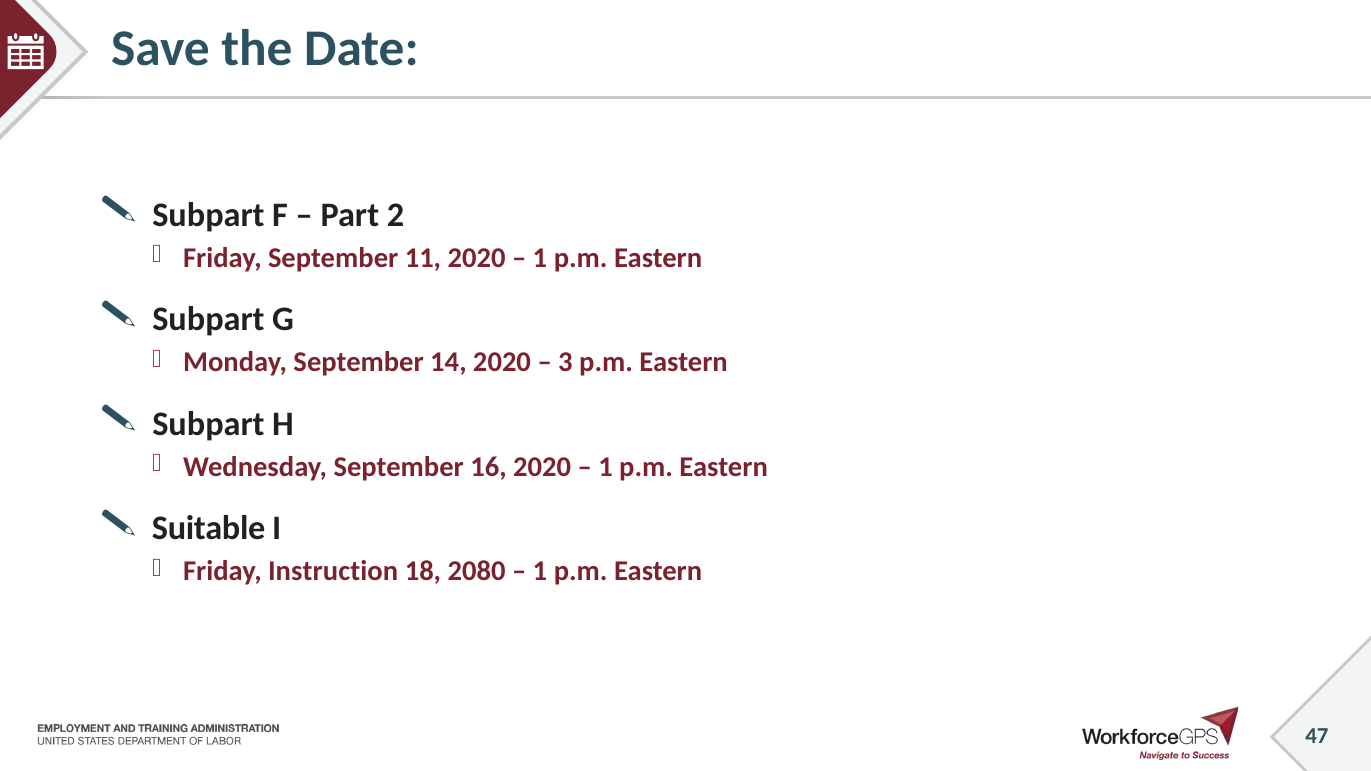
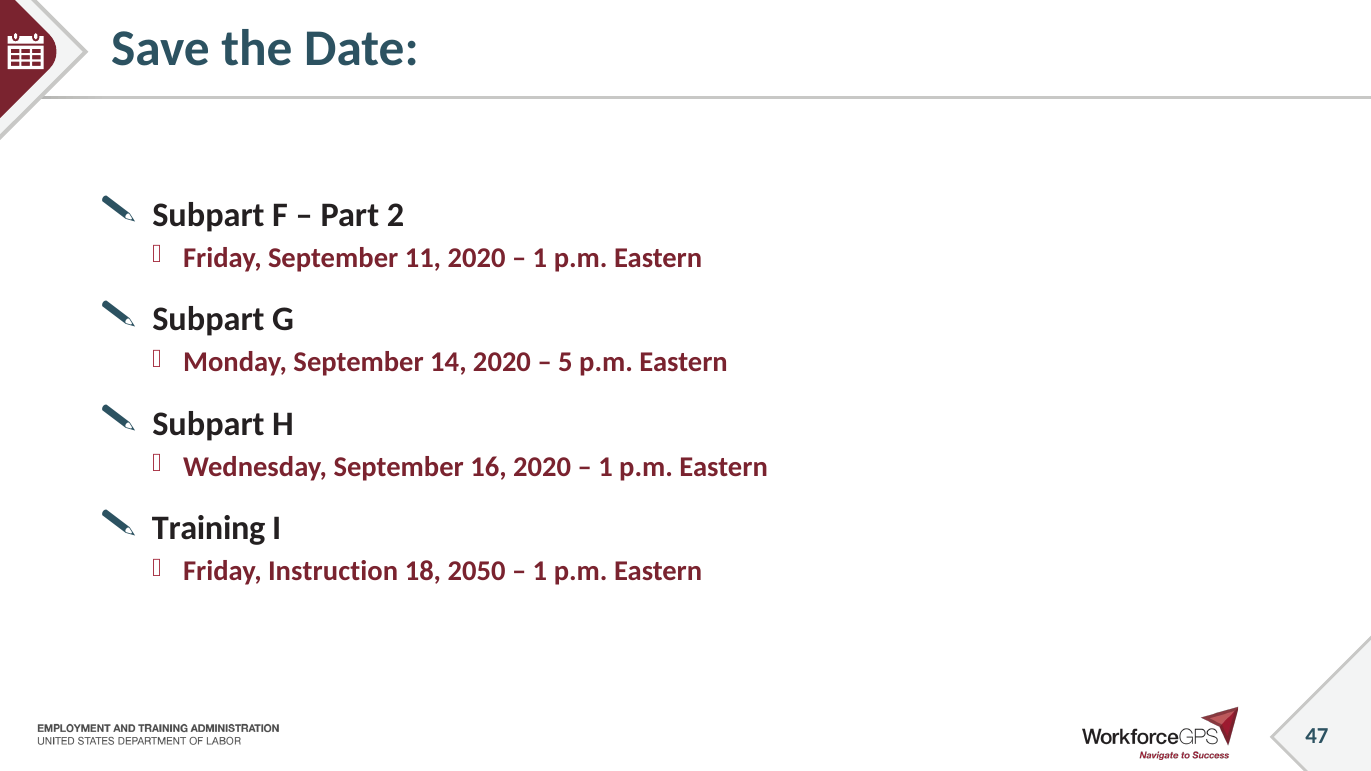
3: 3 -> 5
Suitable: Suitable -> Training
2080: 2080 -> 2050
